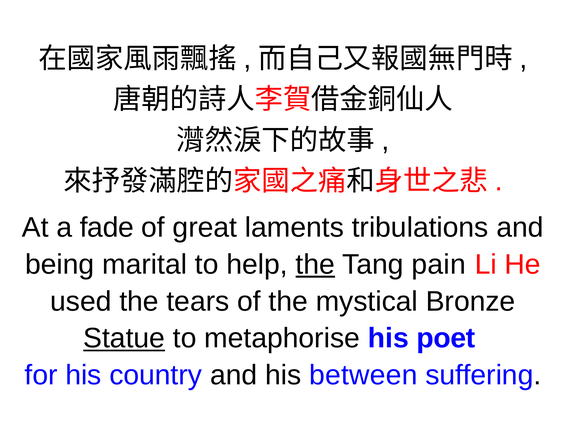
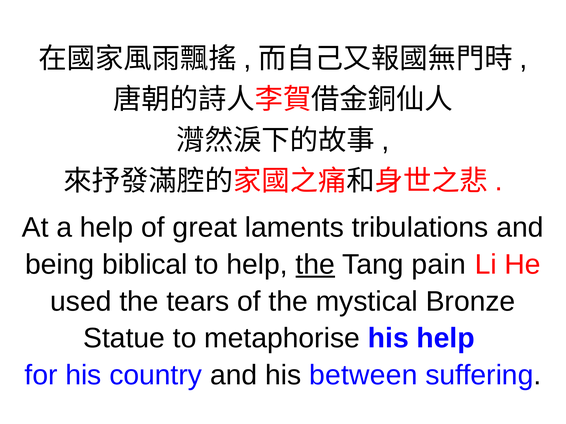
a fade: fade -> help
marital: marital -> biblical
Statue underline: present -> none
his poet: poet -> help
